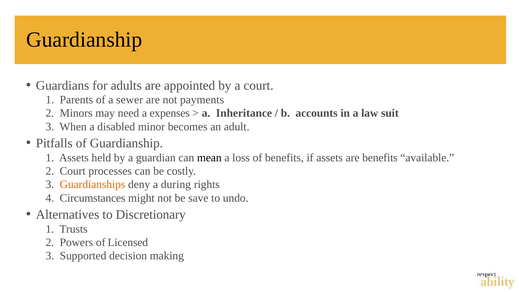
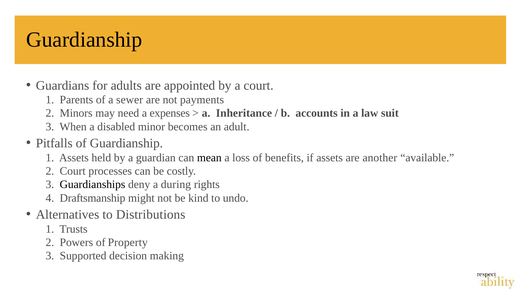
are benefits: benefits -> another
Guardianships colour: orange -> black
Circumstances: Circumstances -> Draftsmanship
save: save -> kind
Discretionary: Discretionary -> Distributions
Licensed: Licensed -> Property
